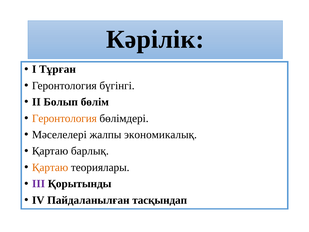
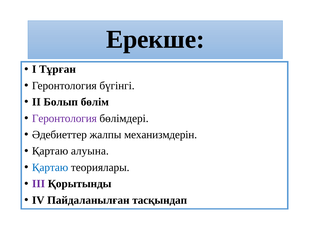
Кәрілік: Кәрілік -> Ерекше
Геронтология at (64, 118) colour: orange -> purple
Мәселелері: Мәселелері -> Әдебиеттер
экономикалық: экономикалық -> механизмдерін
барлық: барлық -> алуына
Қартаю at (50, 167) colour: orange -> blue
